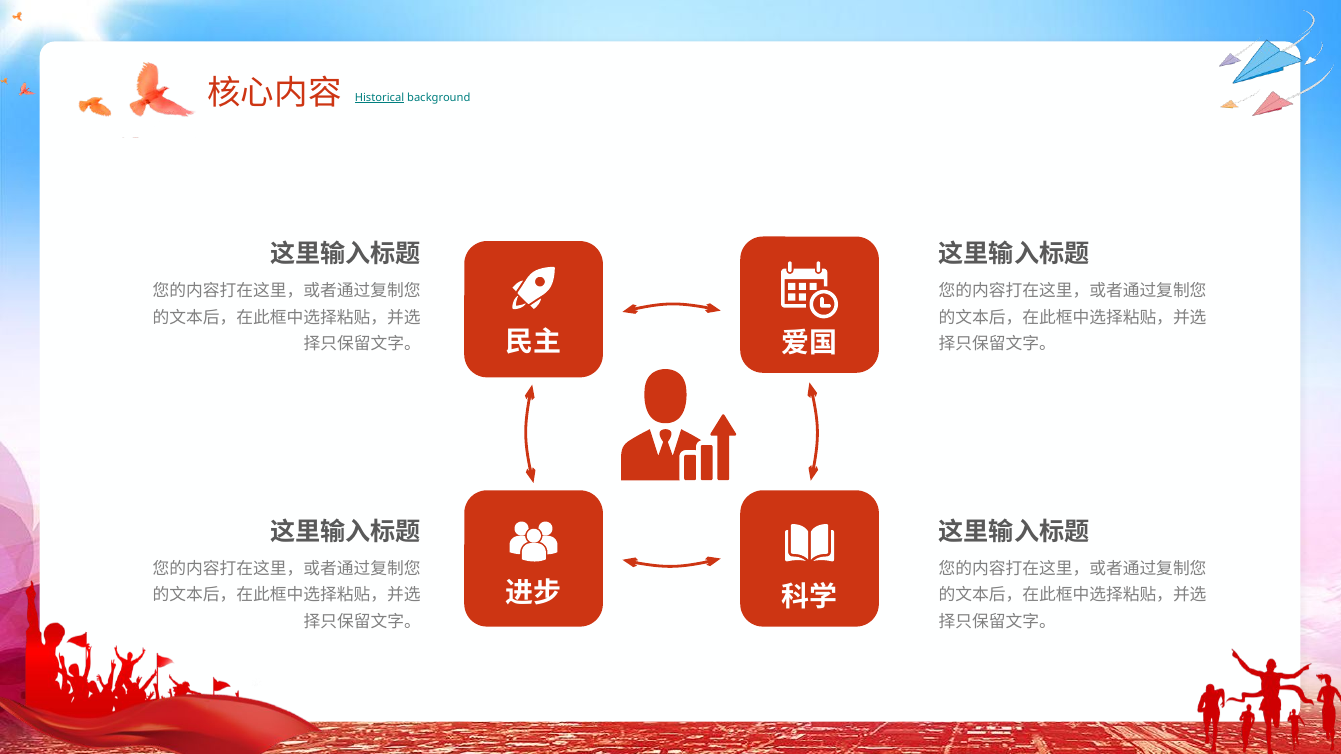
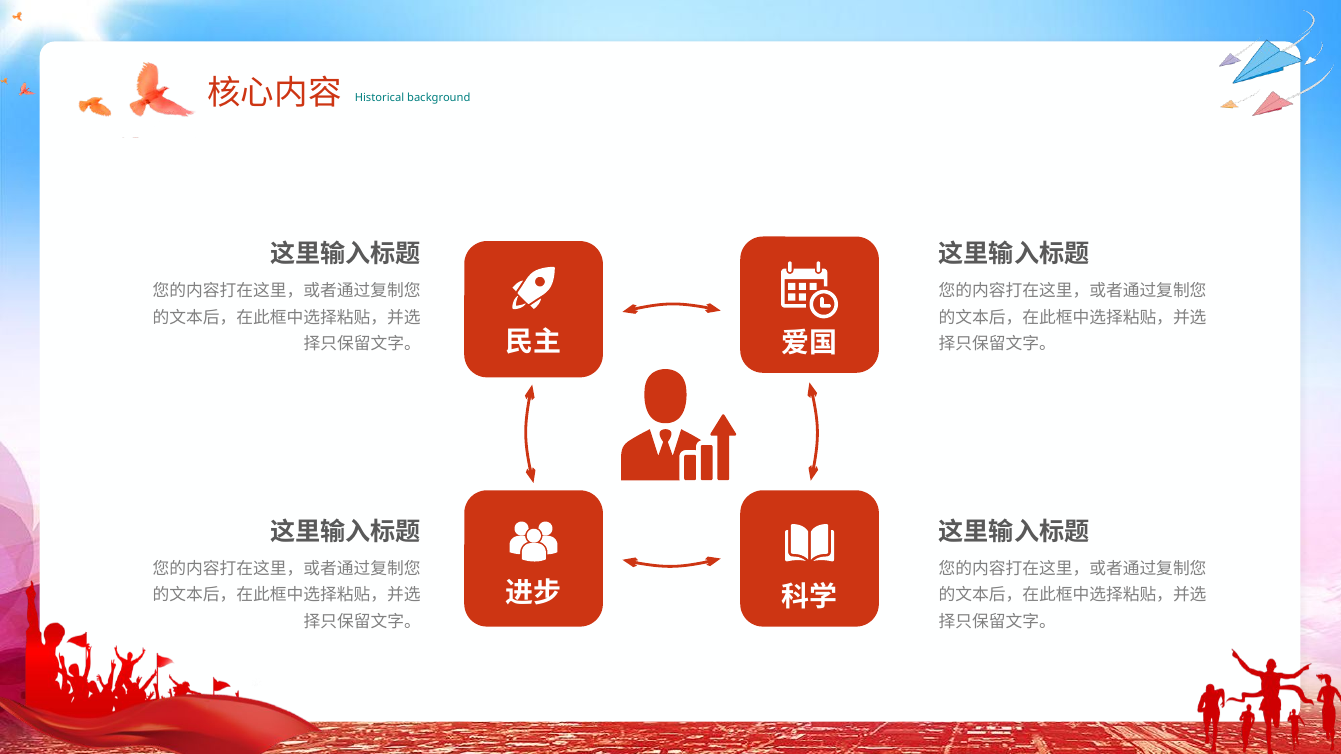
Historical underline: present -> none
